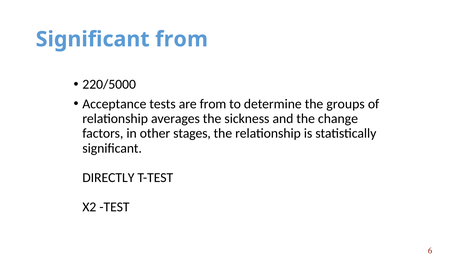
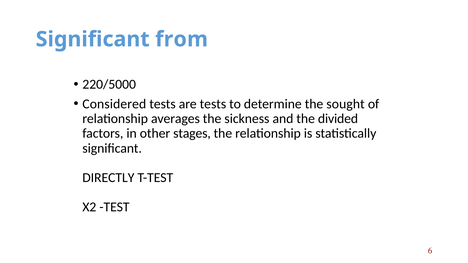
Acceptance: Acceptance -> Considered
are from: from -> tests
groups: groups -> sought
change: change -> divided
